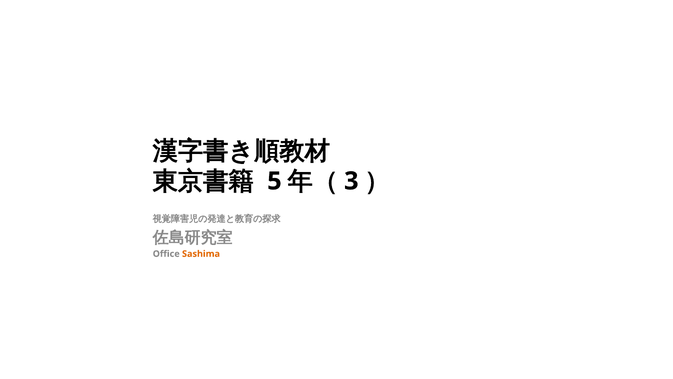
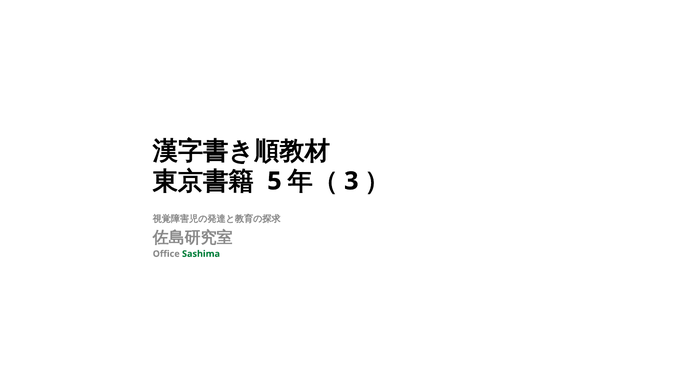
Sashima colour: orange -> green
